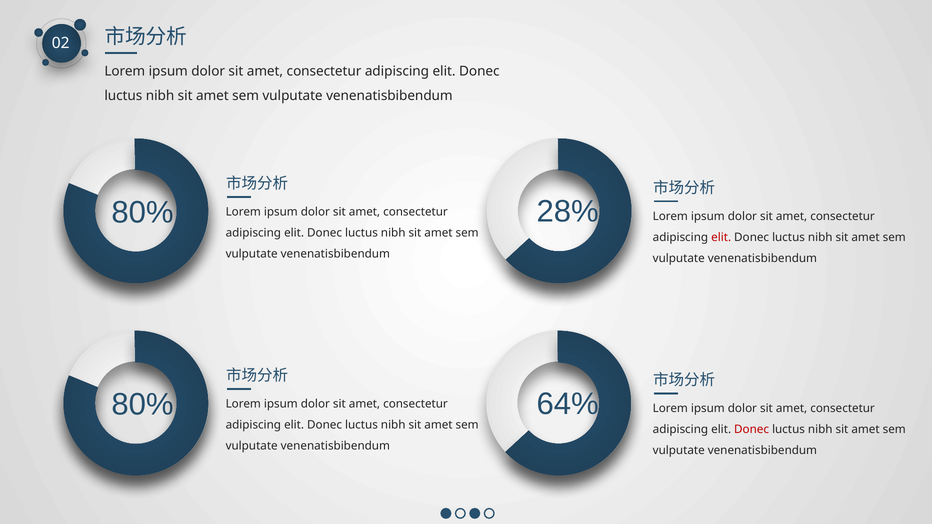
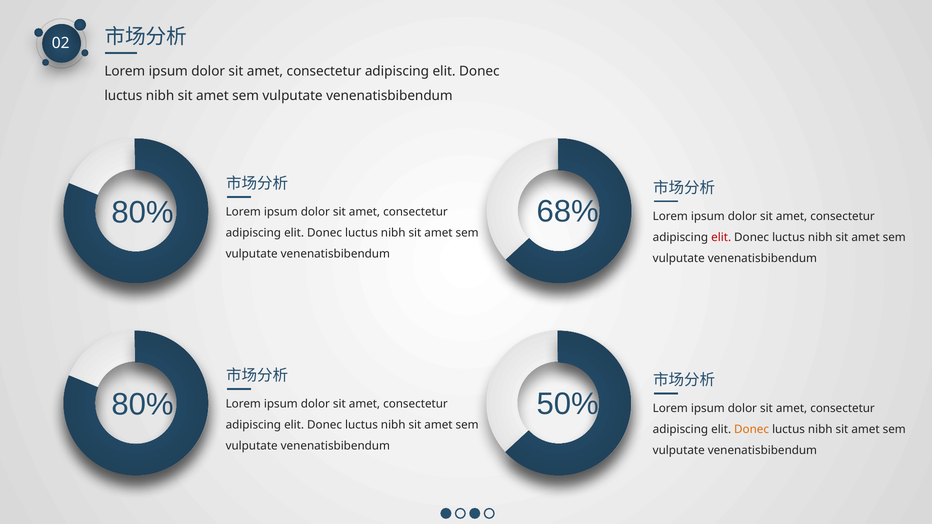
28%: 28% -> 68%
64%: 64% -> 50%
Donec at (752, 430) colour: red -> orange
